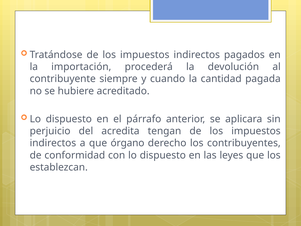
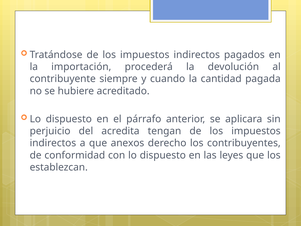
órgano: órgano -> anexos
